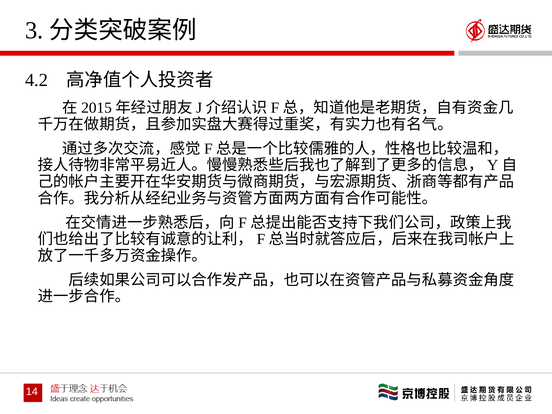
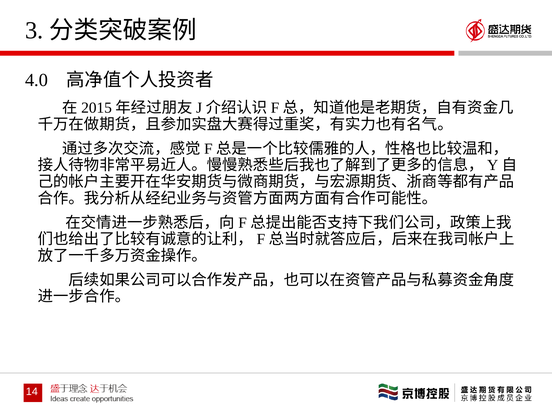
4.2: 4.2 -> 4.0
